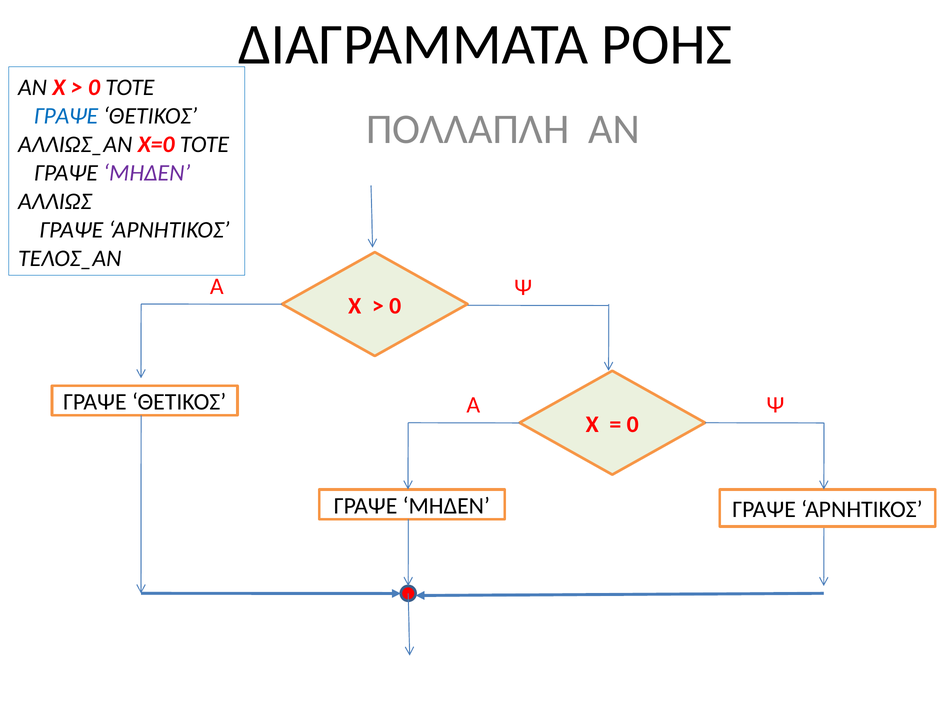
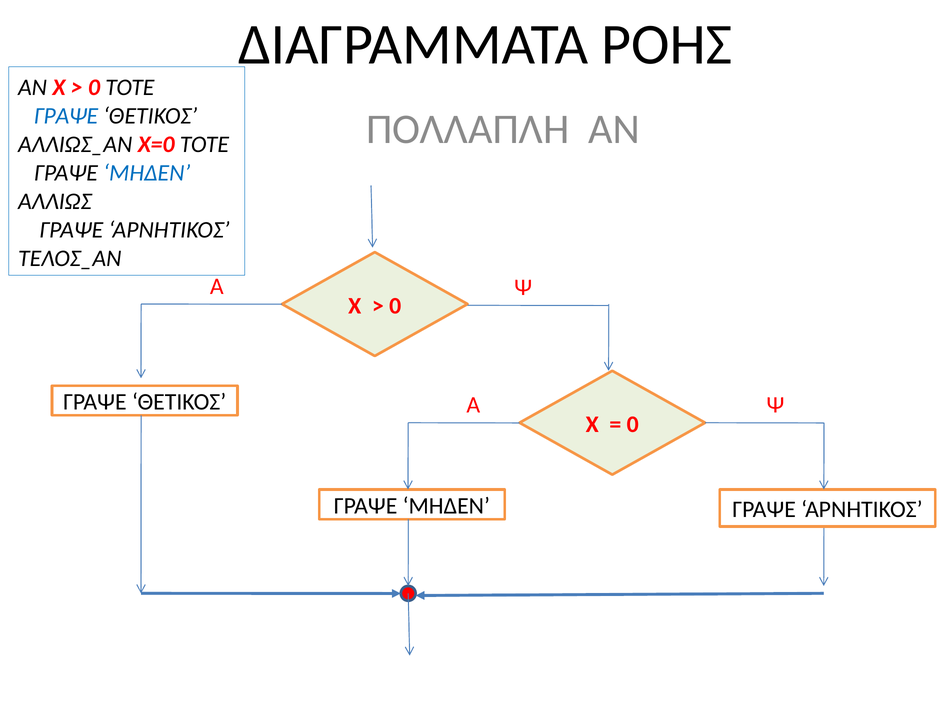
ΜΗΔΕΝ at (147, 173) colour: purple -> blue
